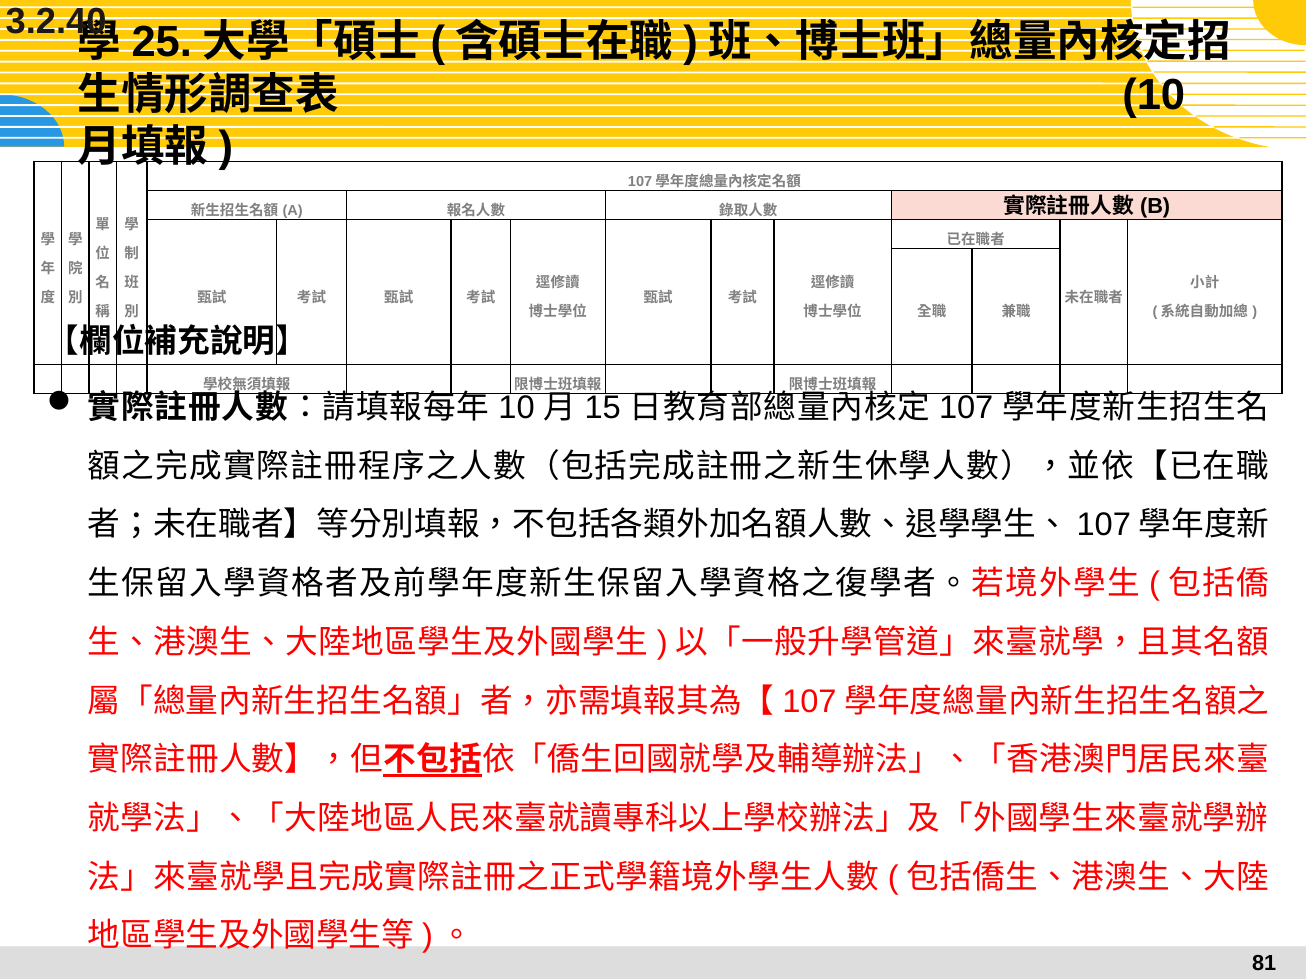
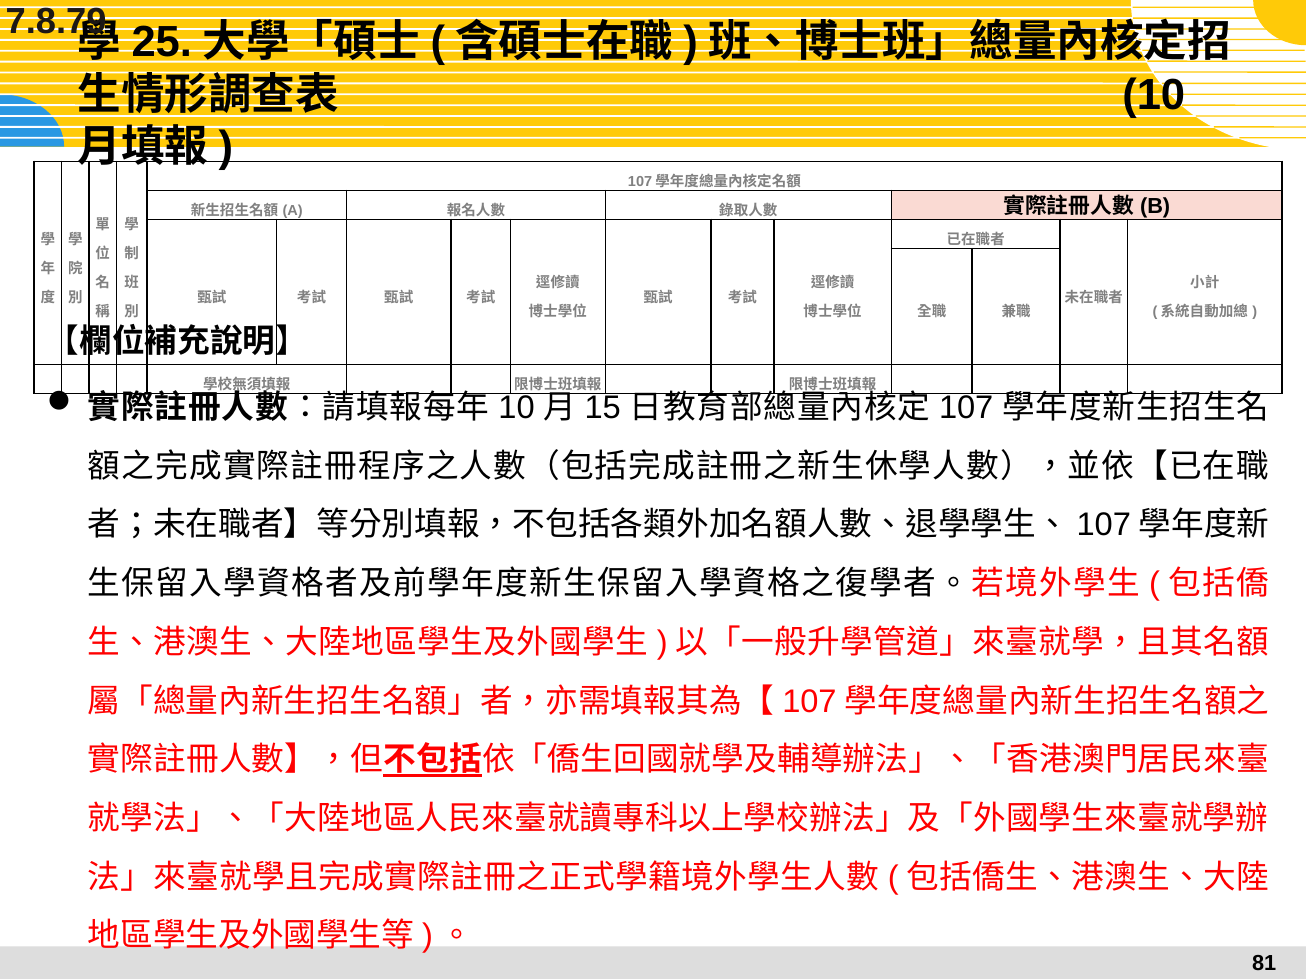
3.2.40: 3.2.40 -> 7.8.79
